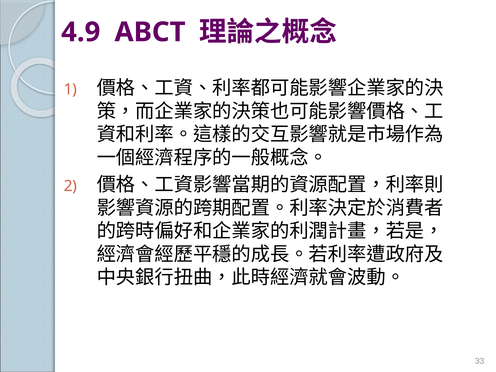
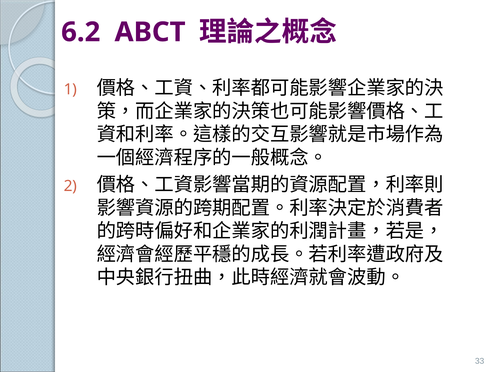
4.9: 4.9 -> 6.2
